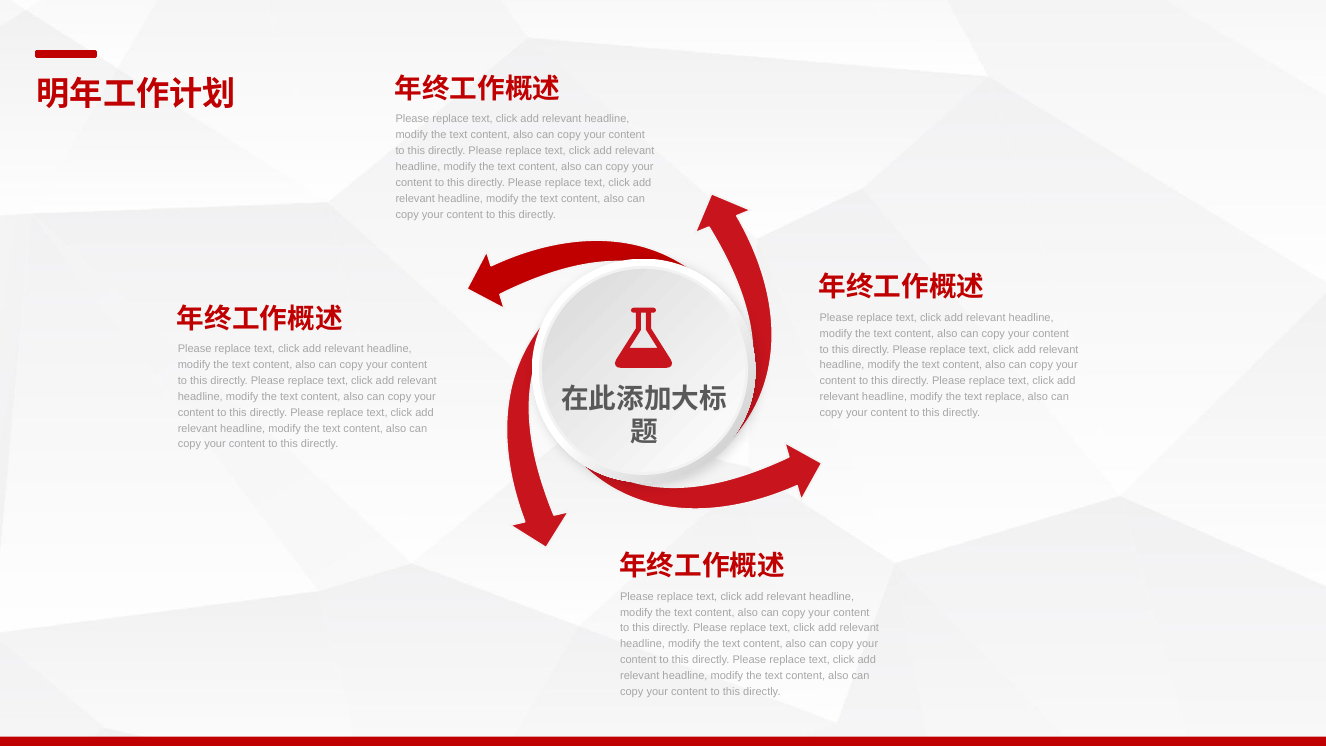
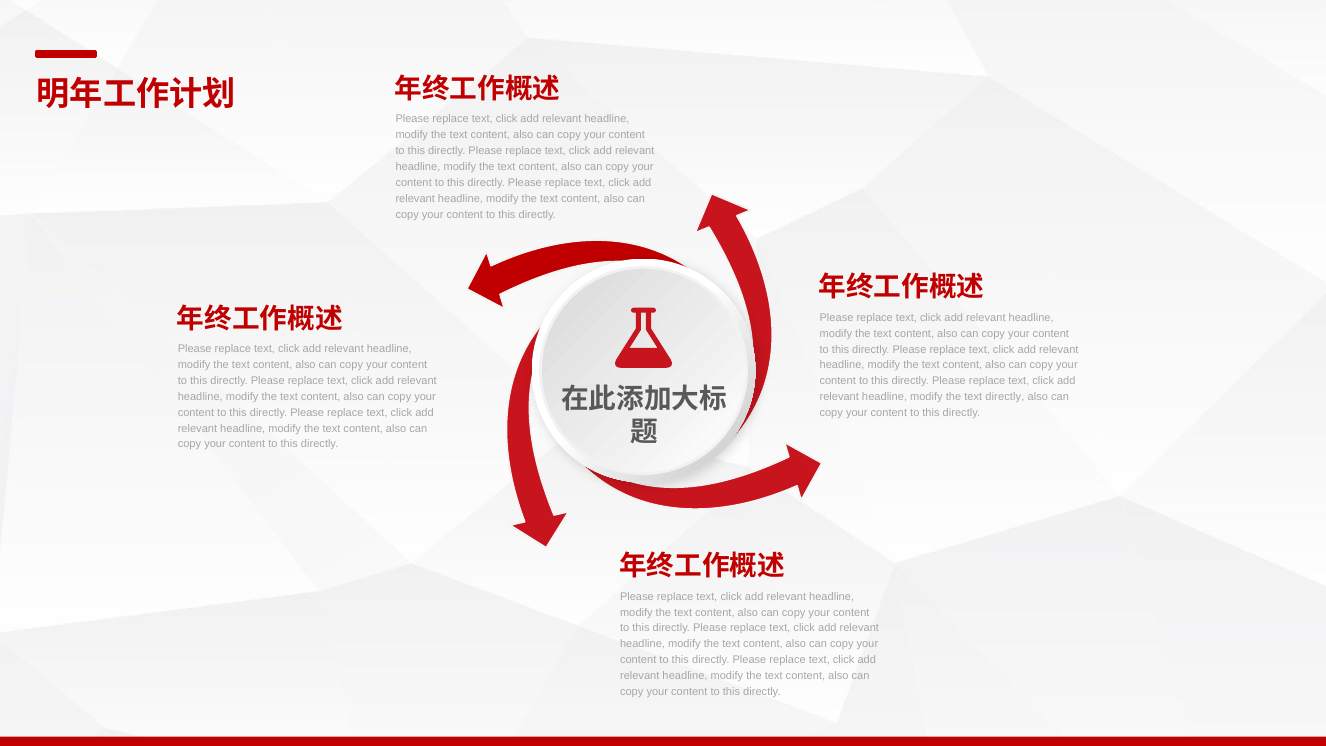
text replace: replace -> directly
